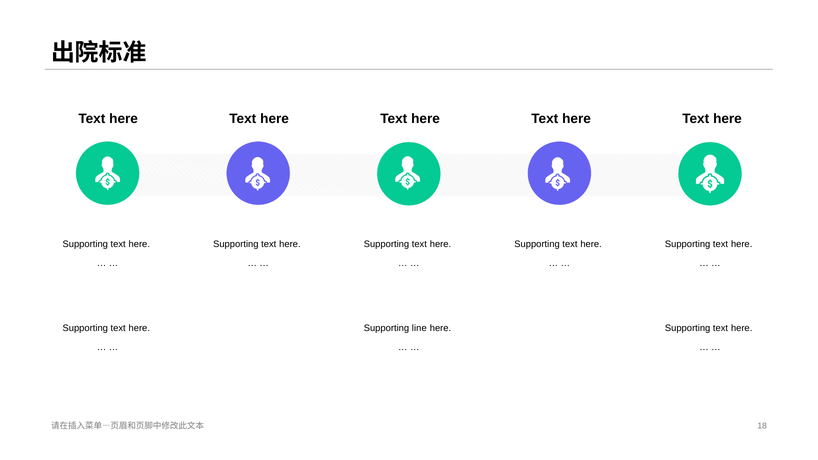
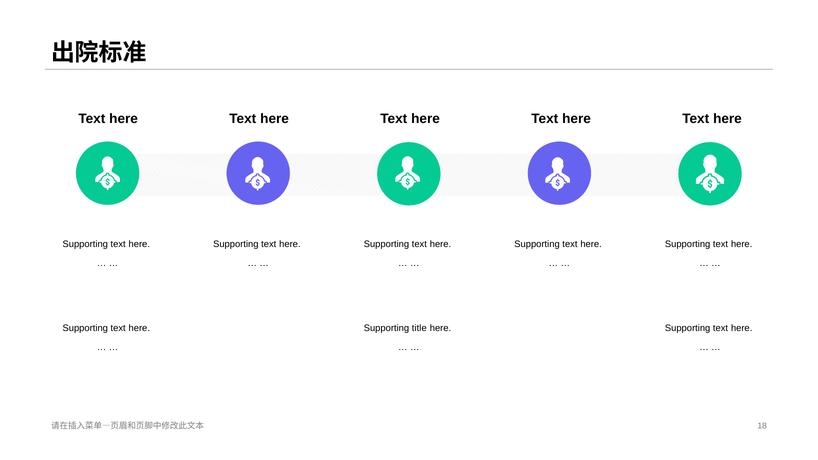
line: line -> title
